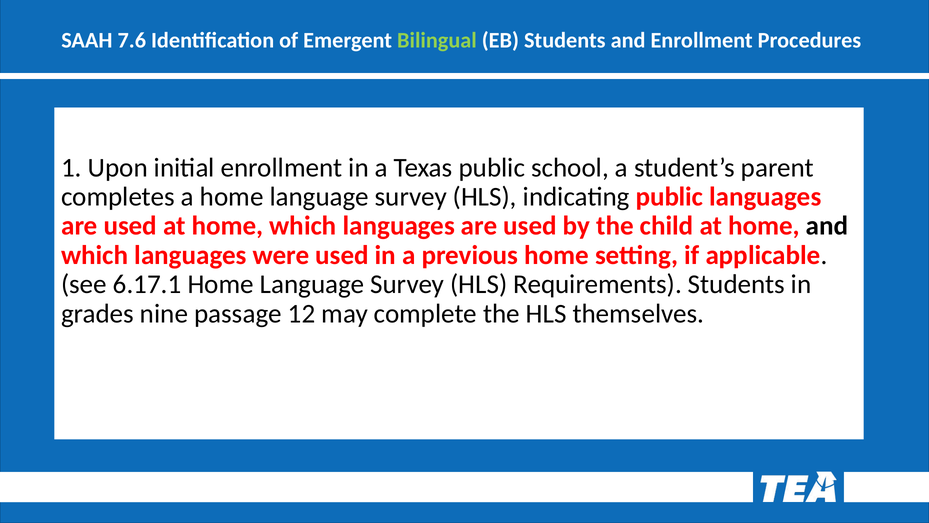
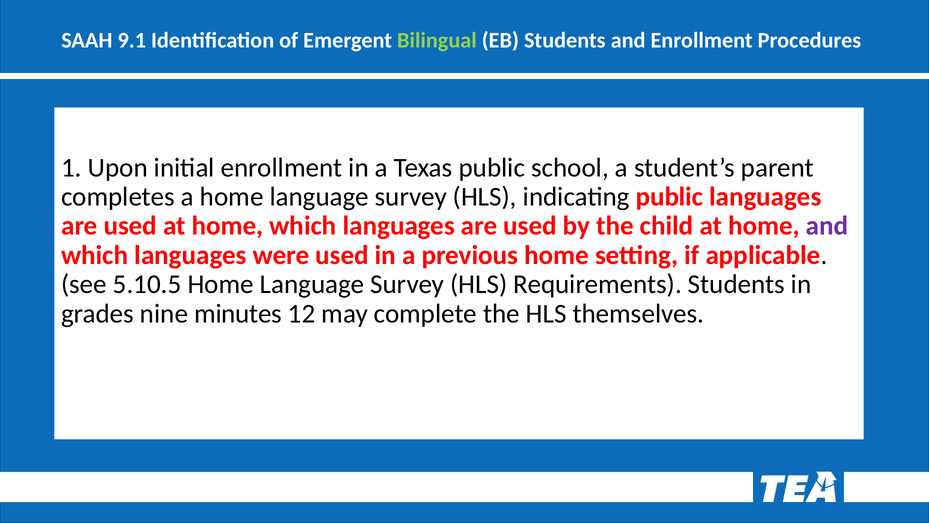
7.6: 7.6 -> 9.1
and at (827, 226) colour: black -> purple
6.17.1: 6.17.1 -> 5.10.5
passage: passage -> minutes
